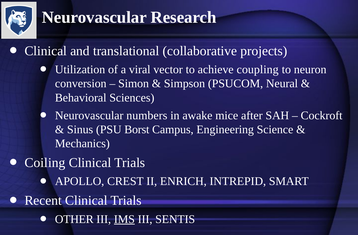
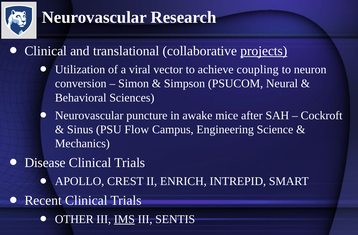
projects underline: none -> present
numbers: numbers -> puncture
Borst: Borst -> Flow
Coiling: Coiling -> Disease
